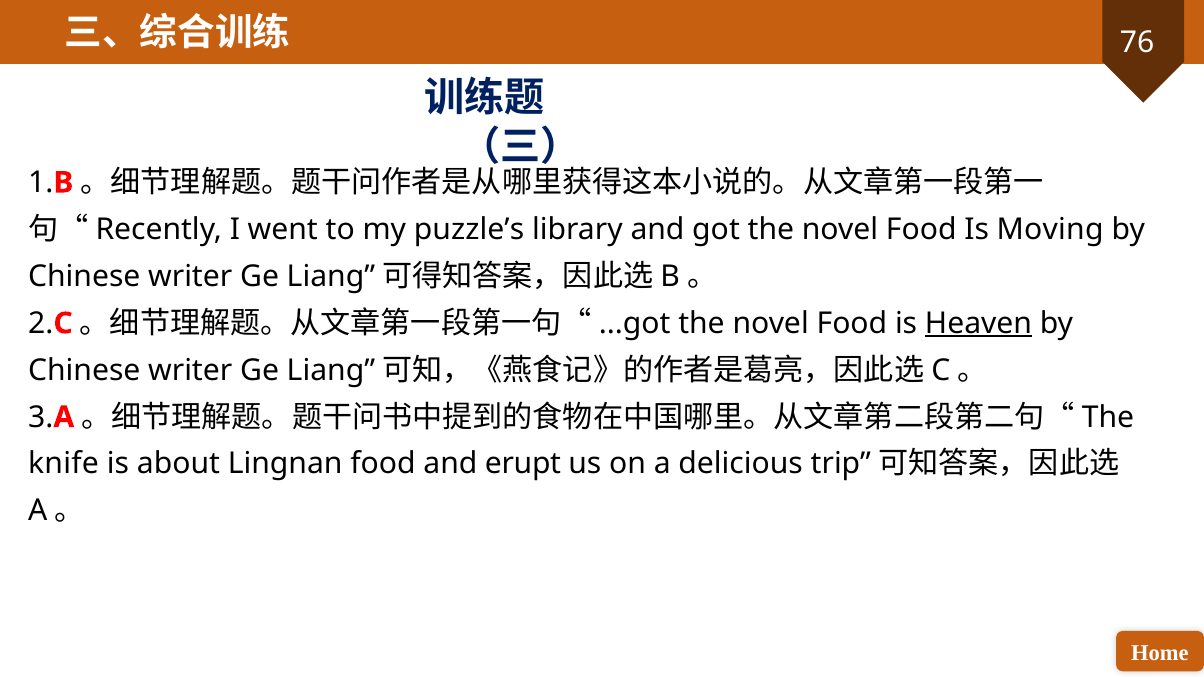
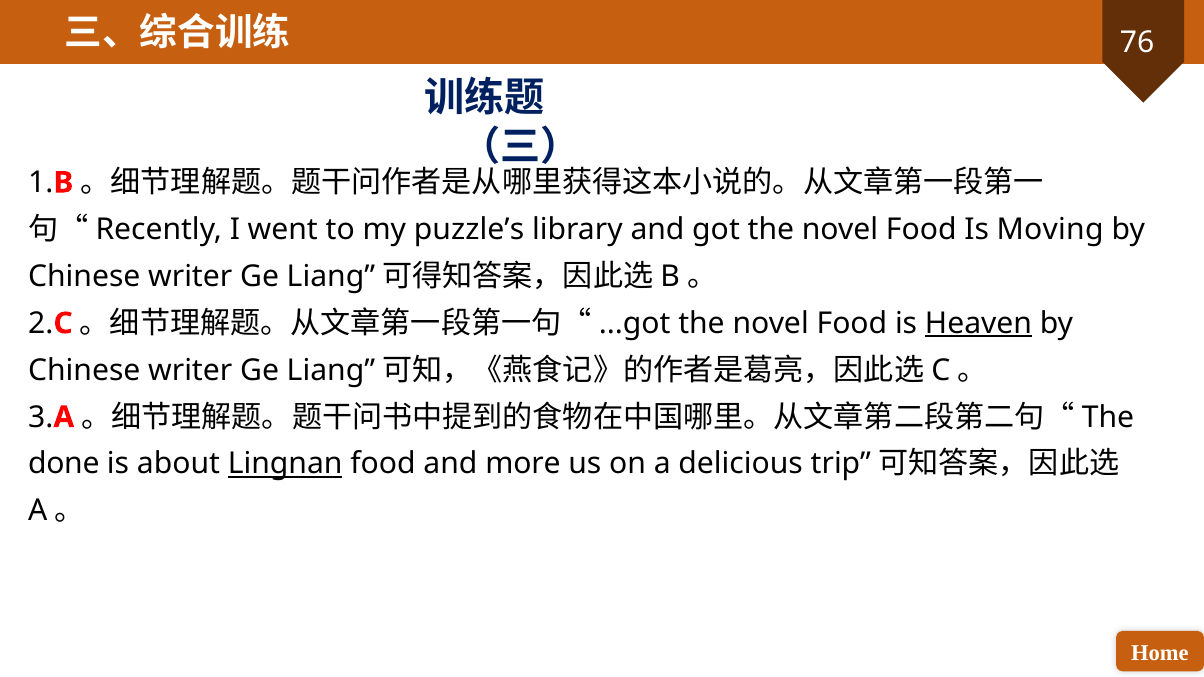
knife: knife -> done
Lingnan underline: none -> present
erupt: erupt -> more
